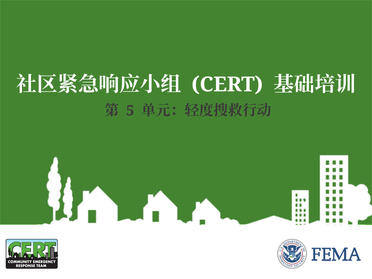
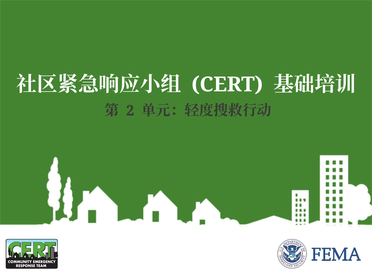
5: 5 -> 2
